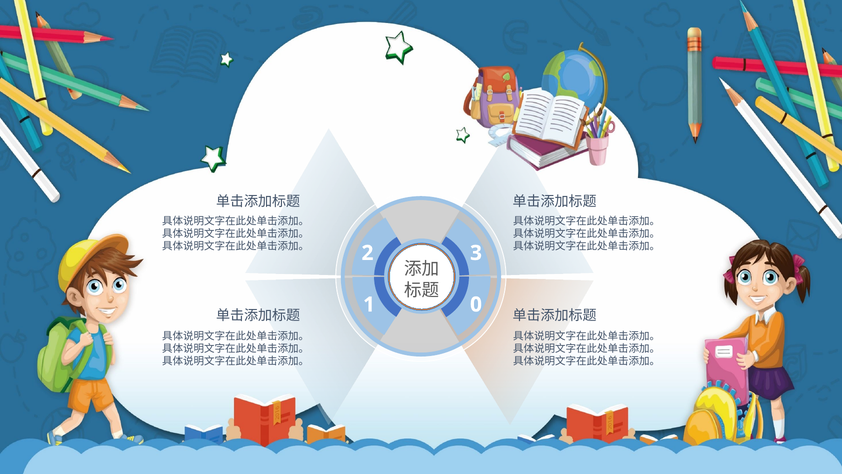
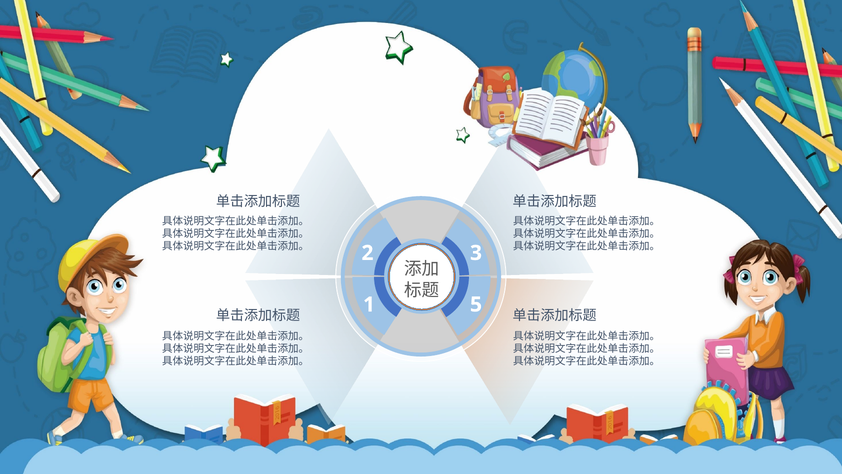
0: 0 -> 5
